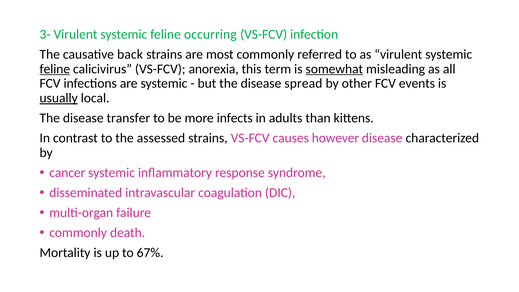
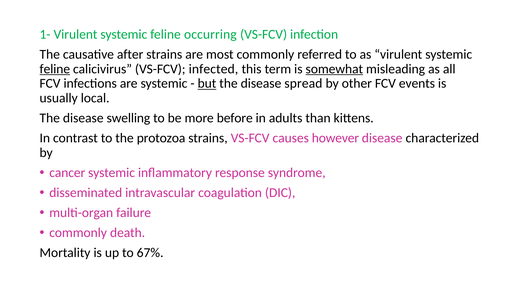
3-: 3- -> 1-
back: back -> after
anorexia: anorexia -> infected
but underline: none -> present
usually underline: present -> none
transfer: transfer -> swelling
infects: infects -> before
assessed: assessed -> protozoa
